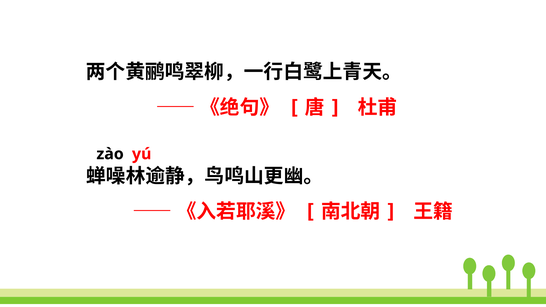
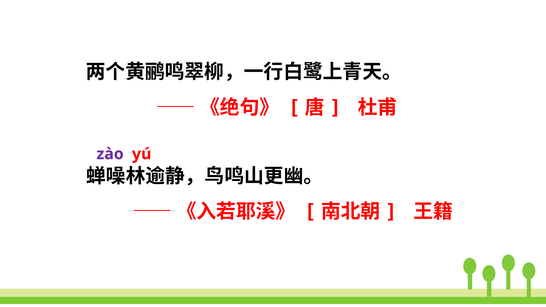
zào colour: black -> purple
